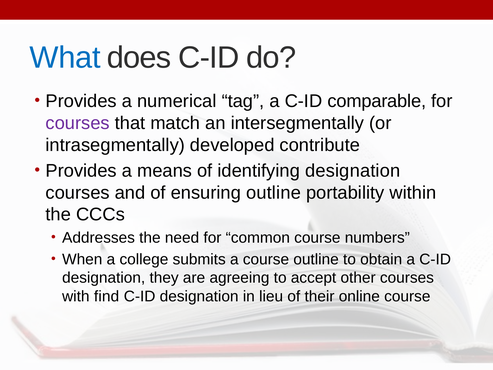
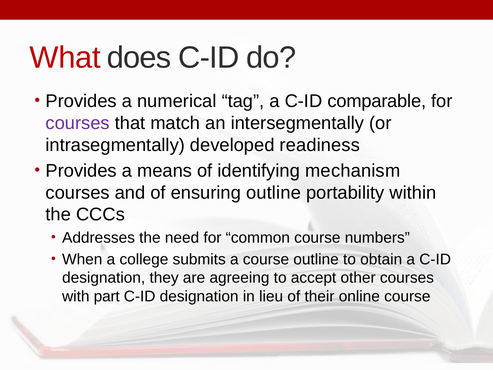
What colour: blue -> red
contribute: contribute -> readiness
identifying designation: designation -> mechanism
find: find -> part
